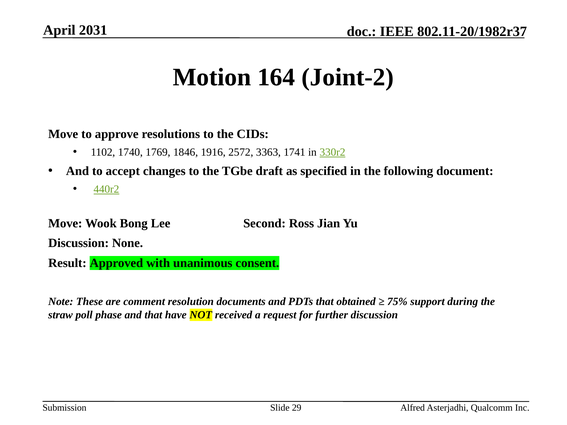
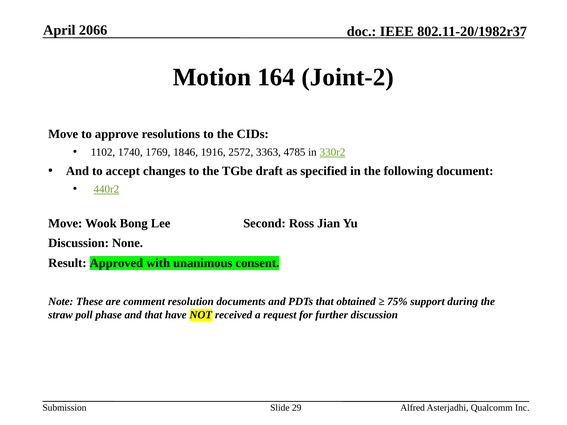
2031: 2031 -> 2066
1741: 1741 -> 4785
